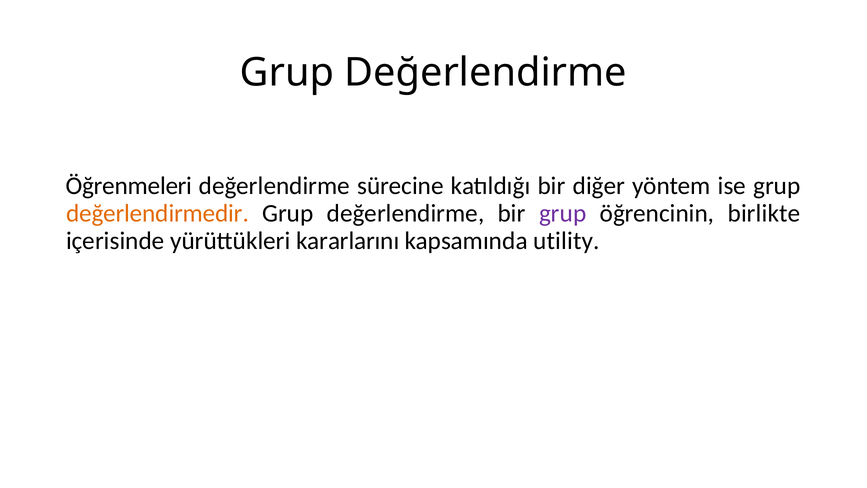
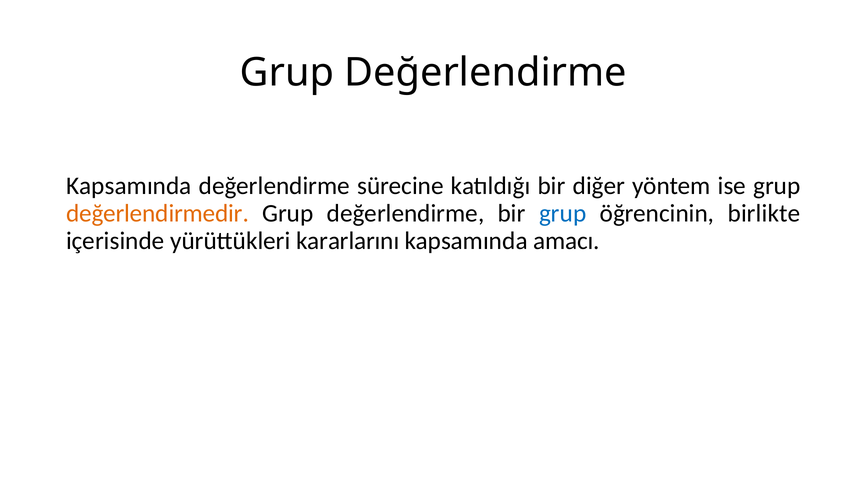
Öğrenmeleri at (129, 186): Öğrenmeleri -> Kapsamında
grup at (563, 213) colour: purple -> blue
utility: utility -> amacı
